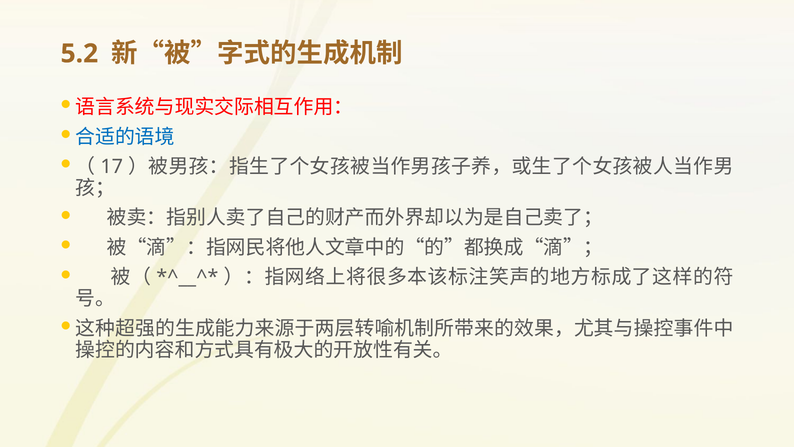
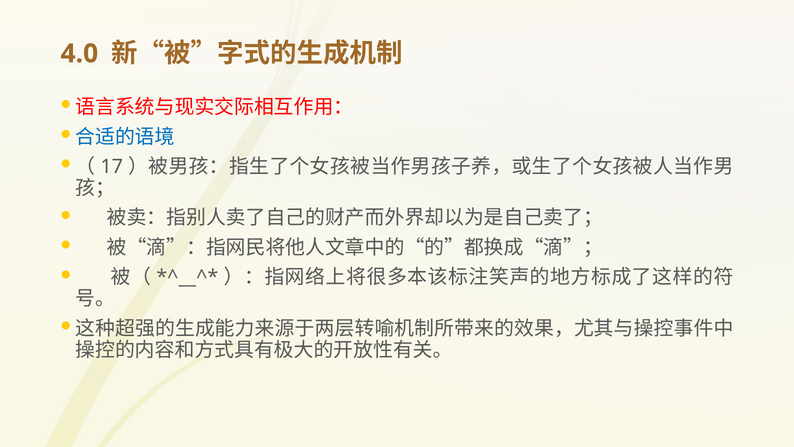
5.2: 5.2 -> 4.0
